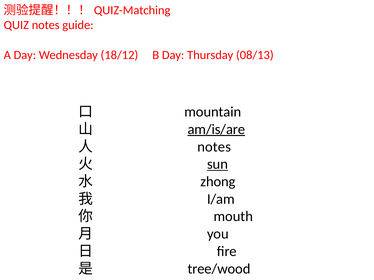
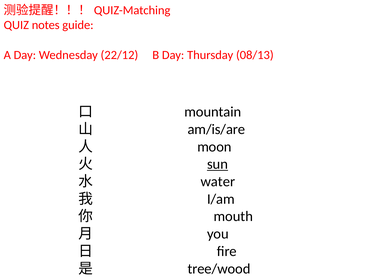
18/12: 18/12 -> 22/12
am/is/are underline: present -> none
notes at (214, 147): notes -> moon
zhong: zhong -> water
